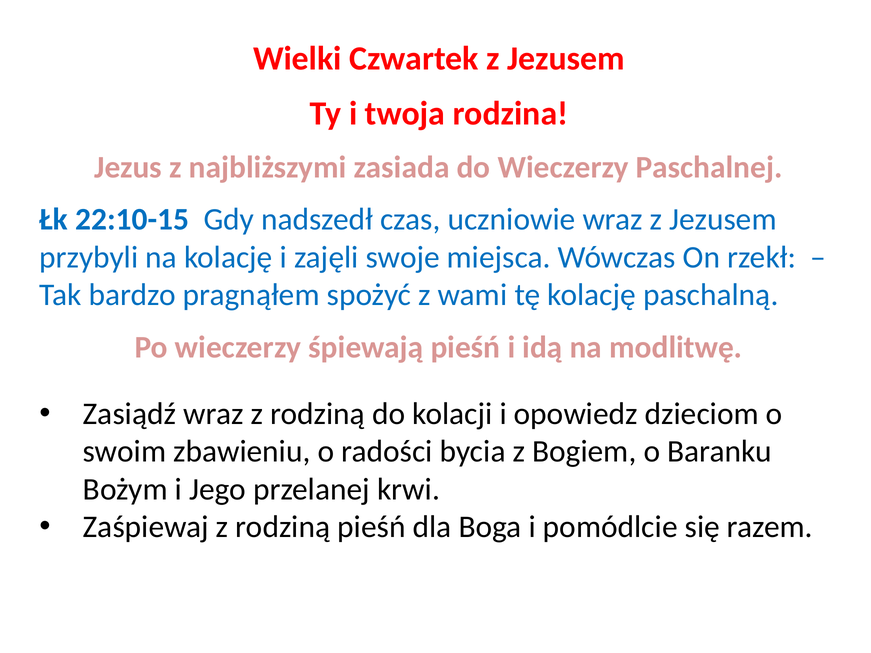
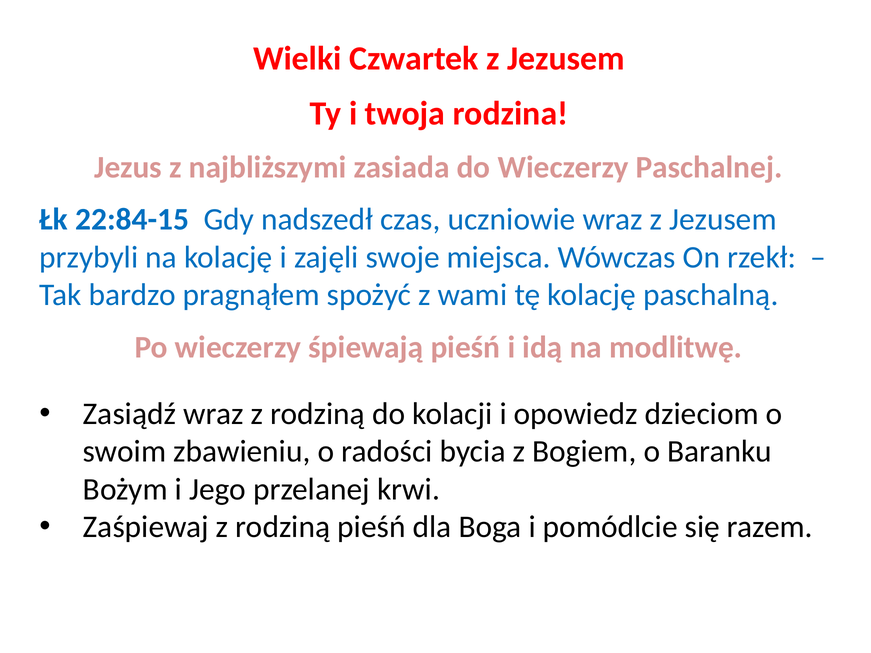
22:10-15: 22:10-15 -> 22:84-15
